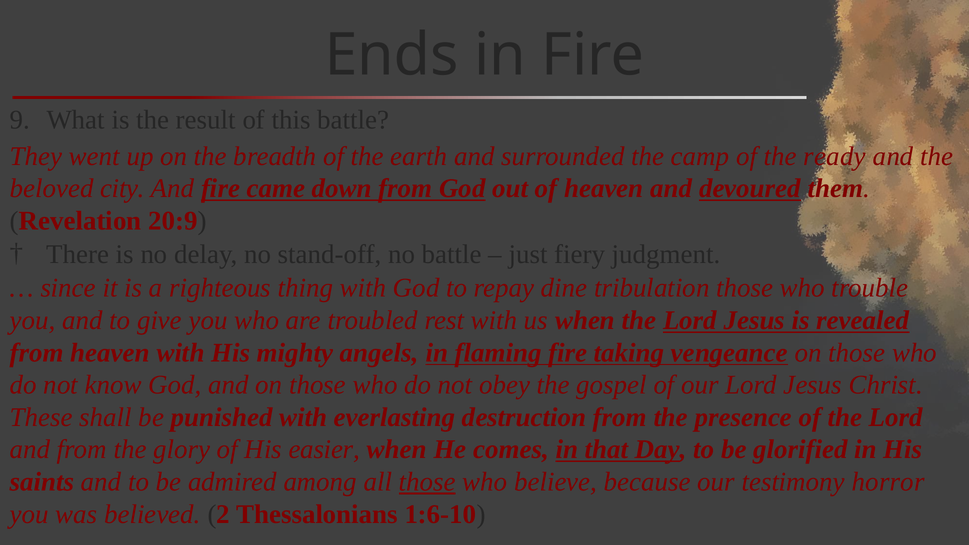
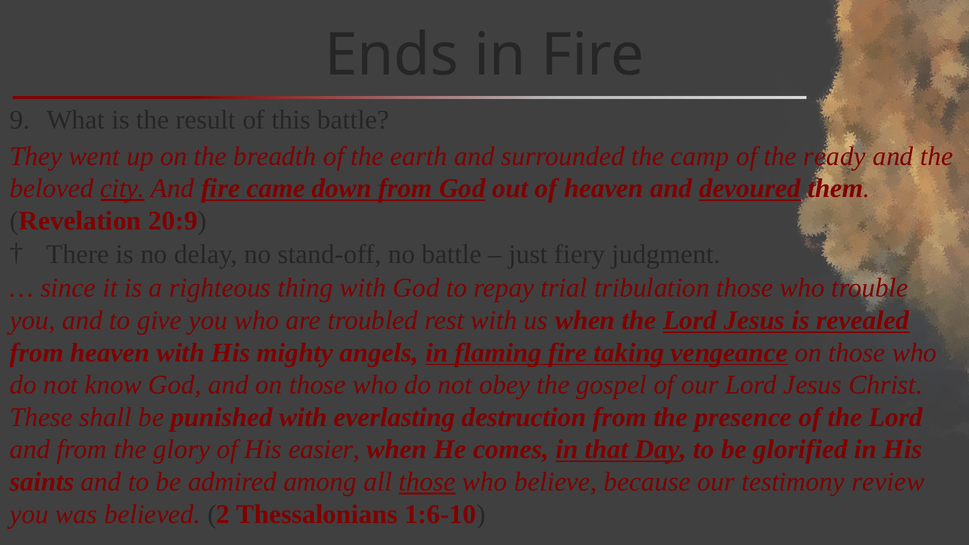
city underline: none -> present
dine: dine -> trial
horror: horror -> review
